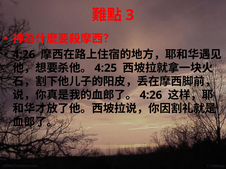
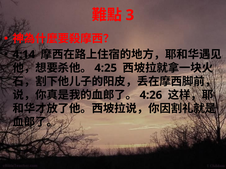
4:26 at (24, 55): 4:26 -> 4:14
